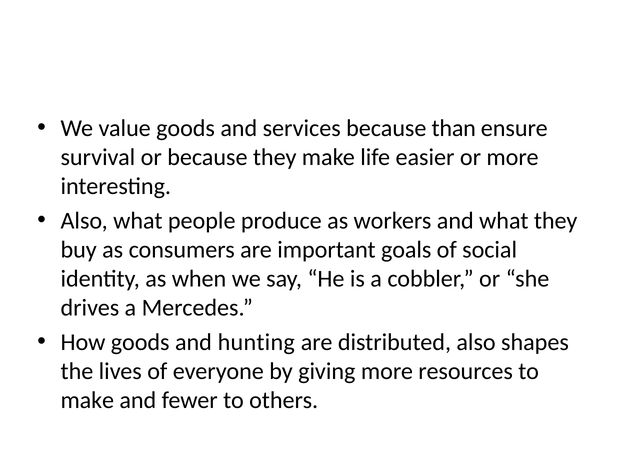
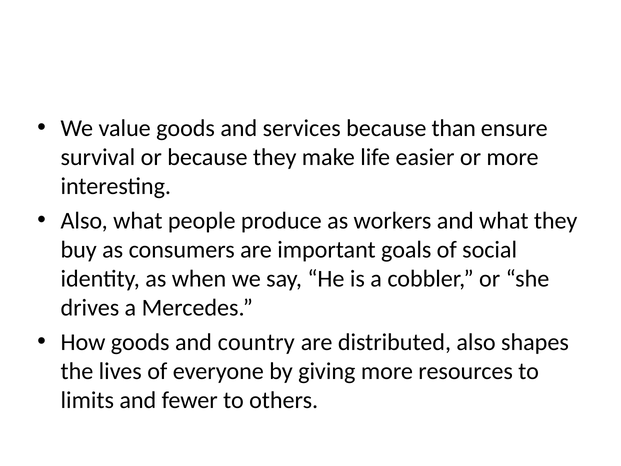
hunting: hunting -> country
make at (87, 400): make -> limits
